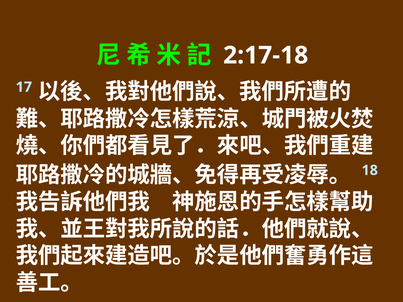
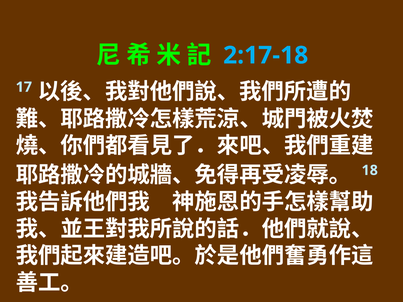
2:17-18 colour: white -> light blue
